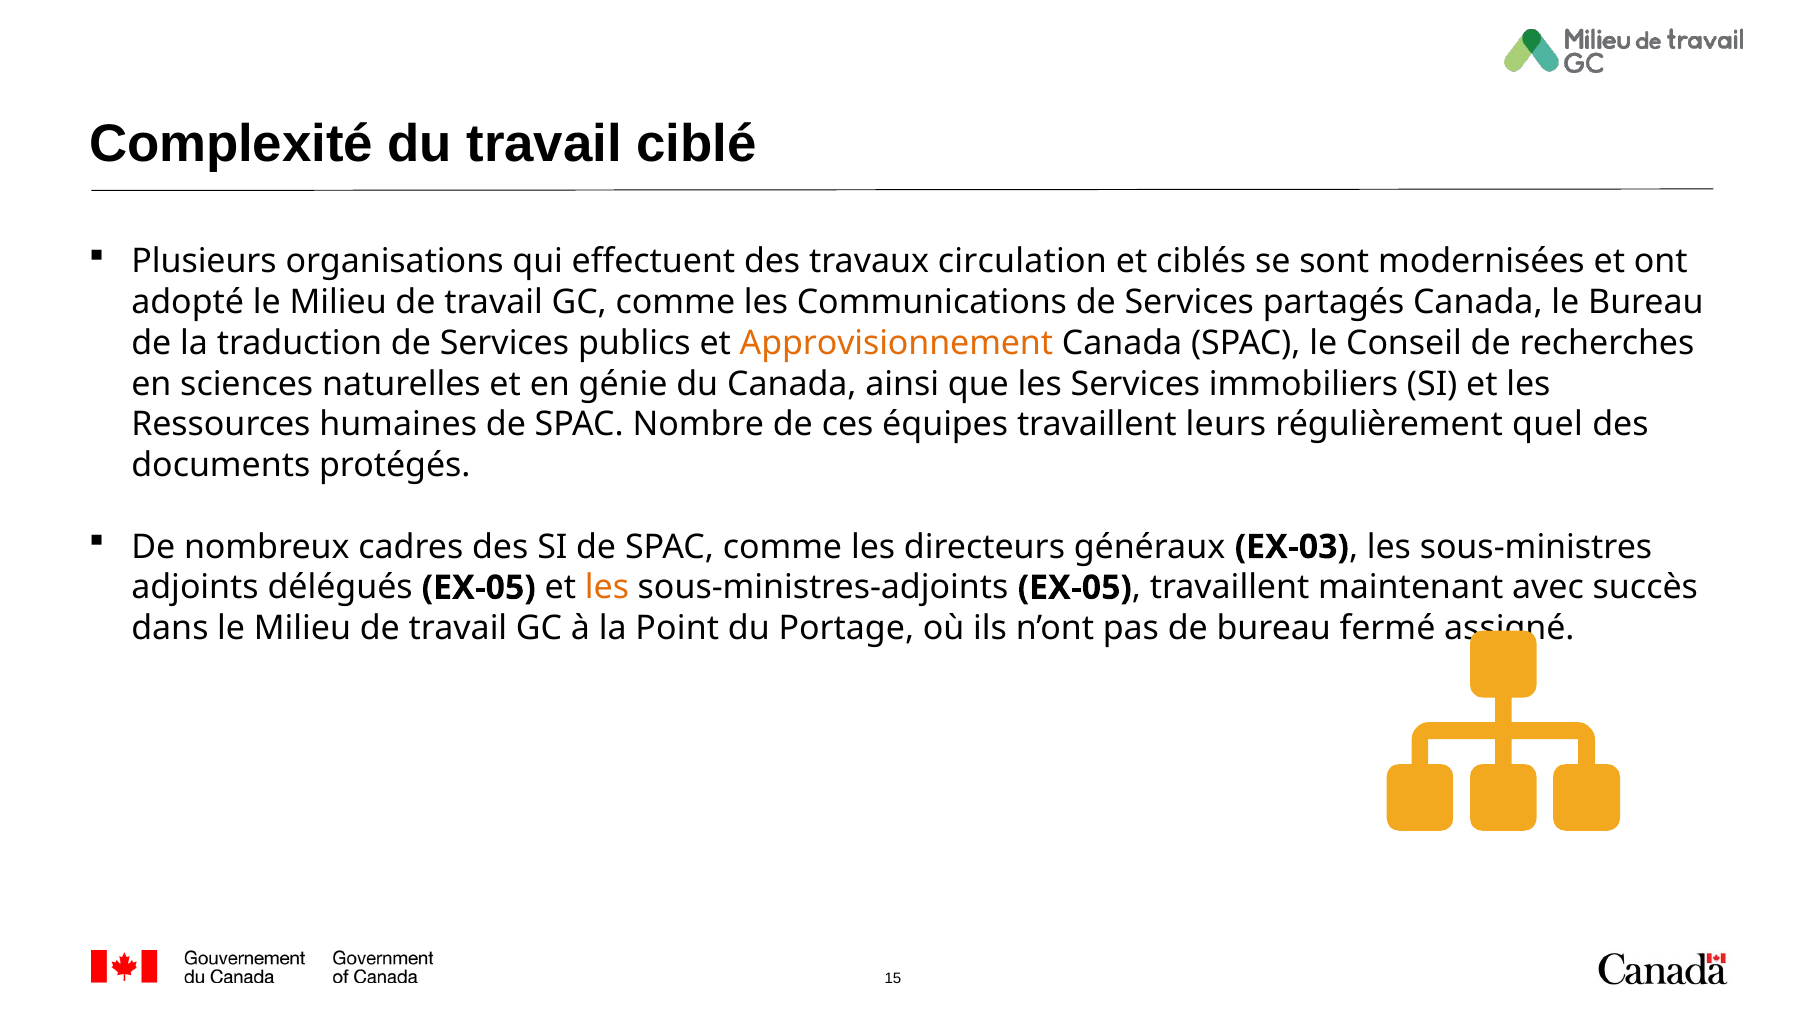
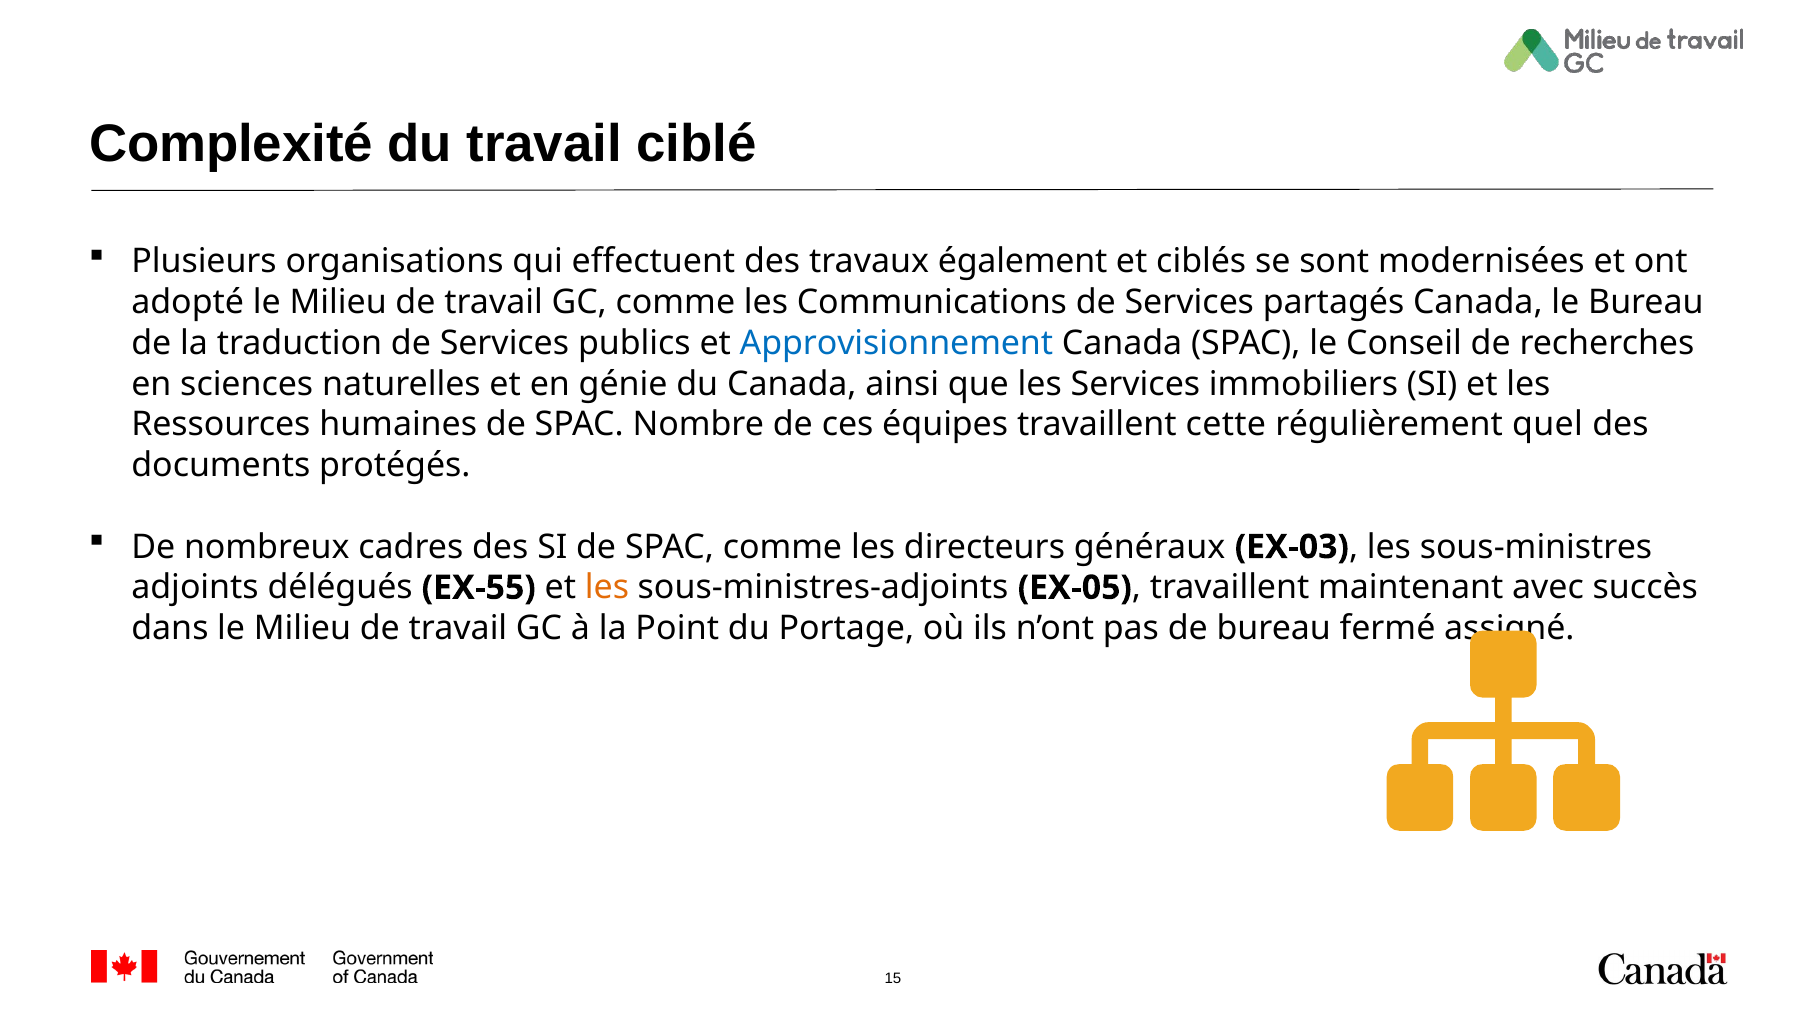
circulation: circulation -> également
Approvisionnement colour: orange -> blue
leurs: leurs -> cette
délégués EX-05: EX-05 -> EX-55
